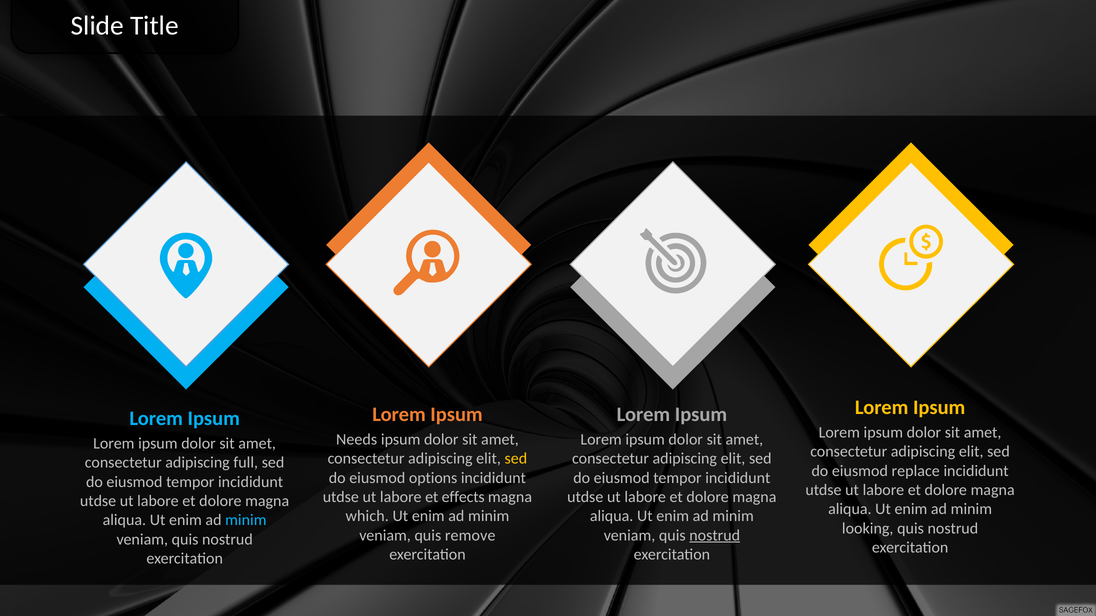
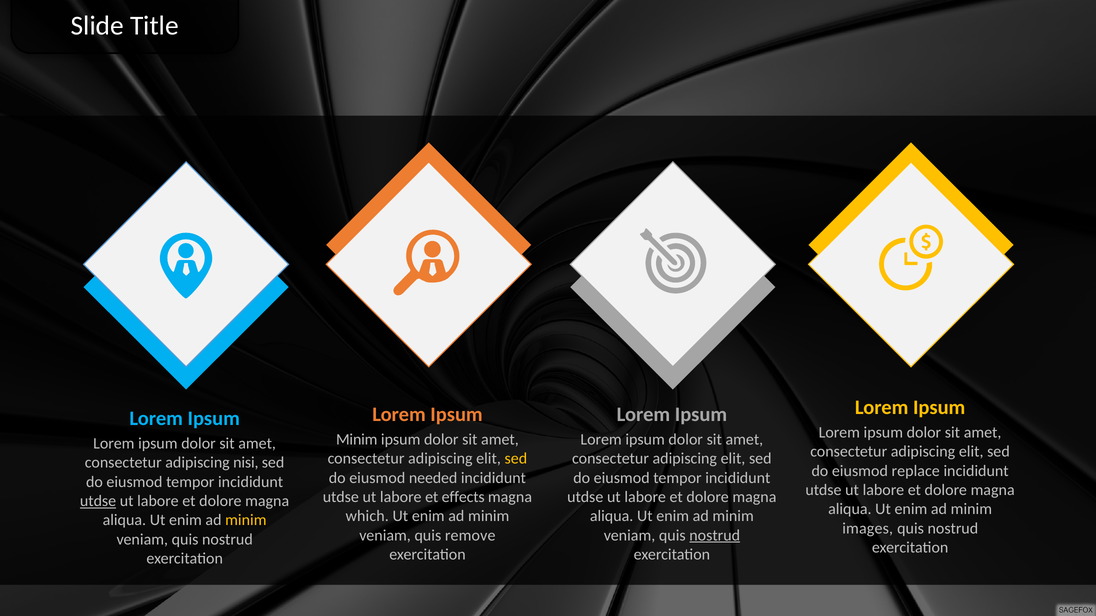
Needs at (357, 440): Needs -> Minim
full: full -> nisi
options: options -> needed
utdse at (98, 501) underline: none -> present
minim at (246, 521) colour: light blue -> yellow
looking: looking -> images
